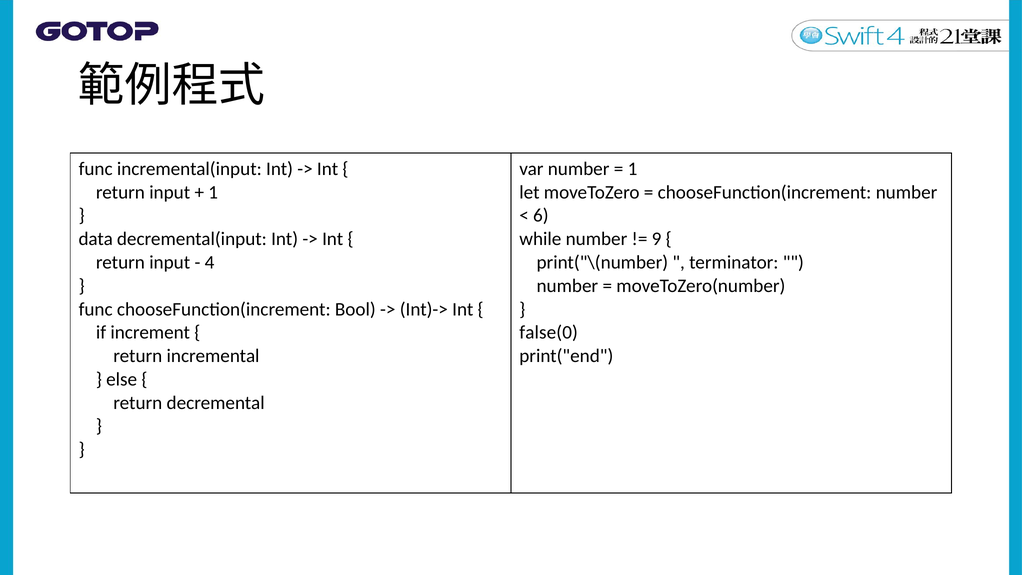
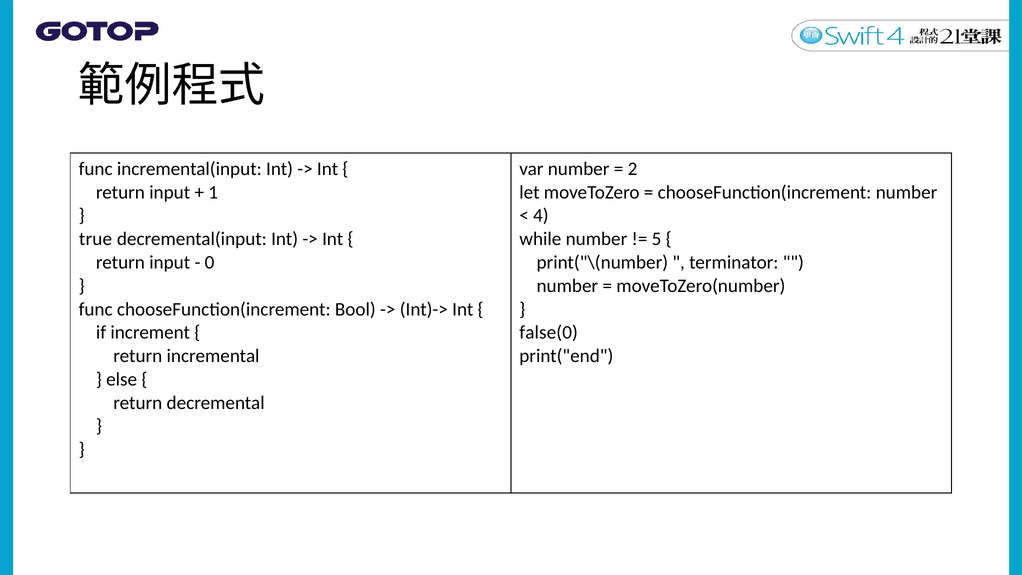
1 at (632, 169): 1 -> 2
6: 6 -> 4
data: data -> true
9: 9 -> 5
4: 4 -> 0
